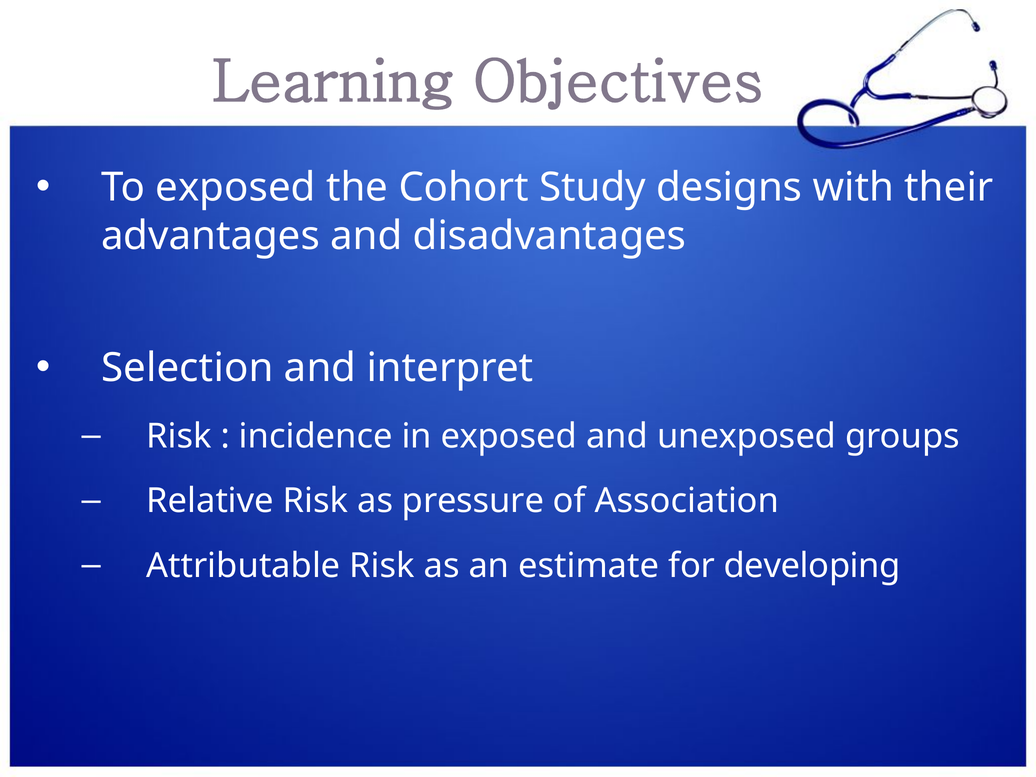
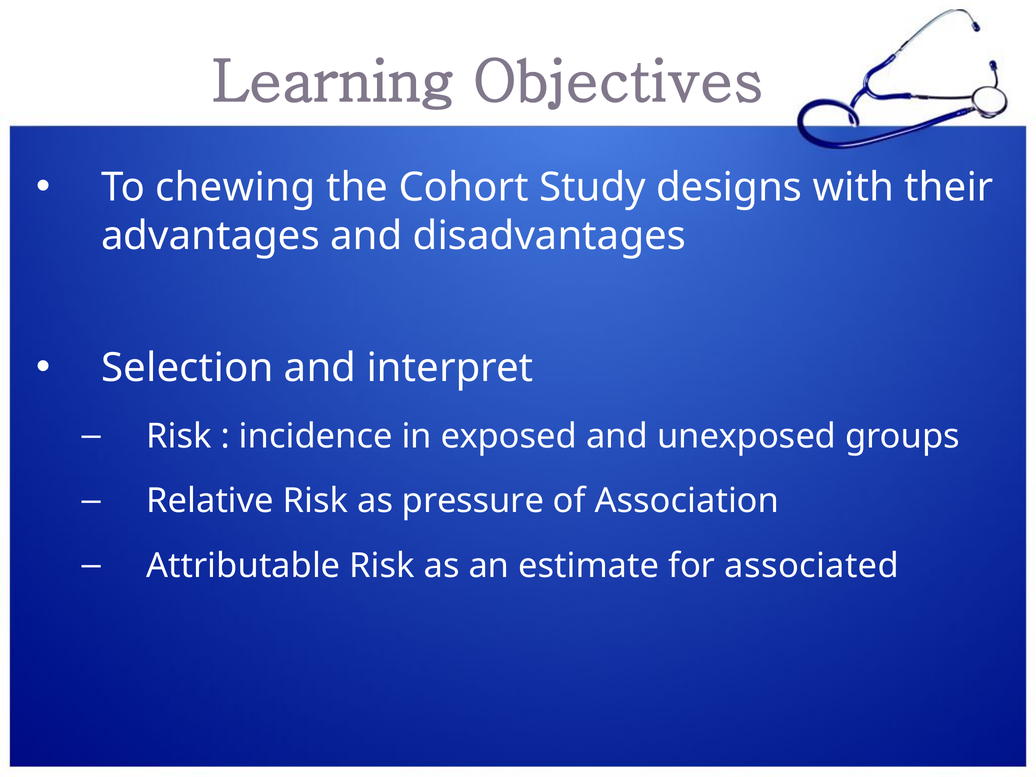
To exposed: exposed -> chewing
developing: developing -> associated
